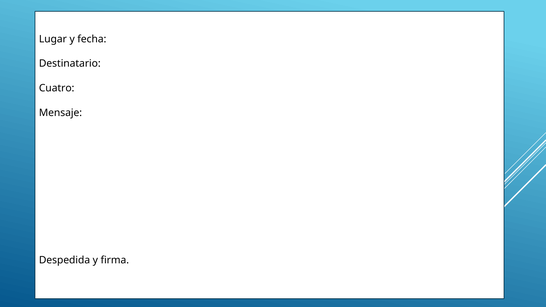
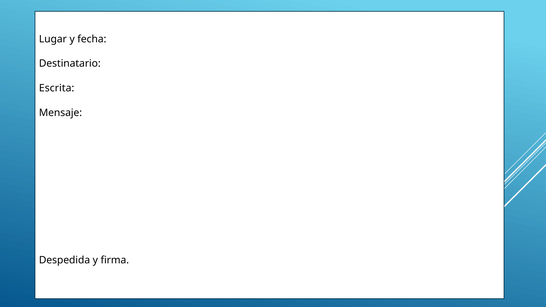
Cuatro: Cuatro -> Escrita
